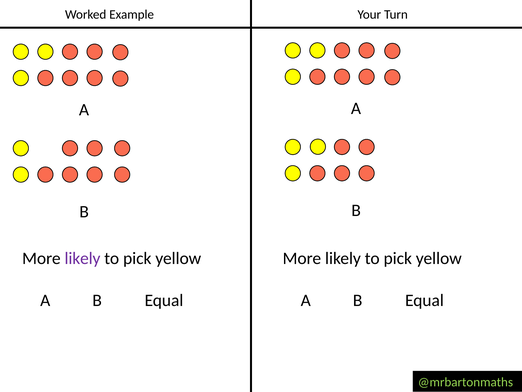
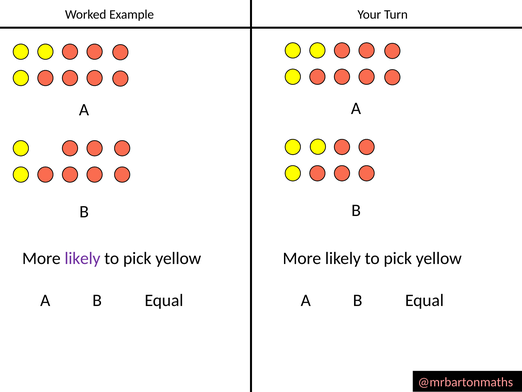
@mrbartonmaths colour: light green -> pink
